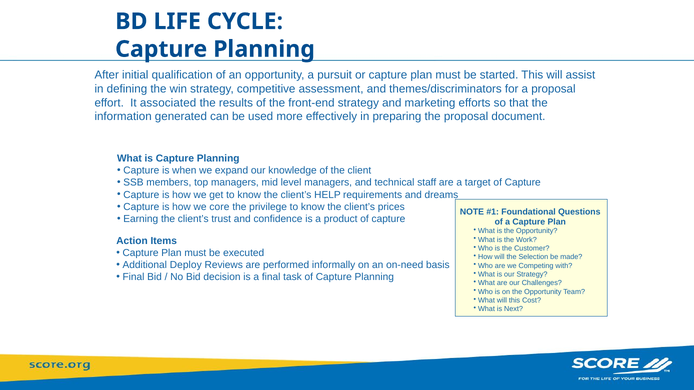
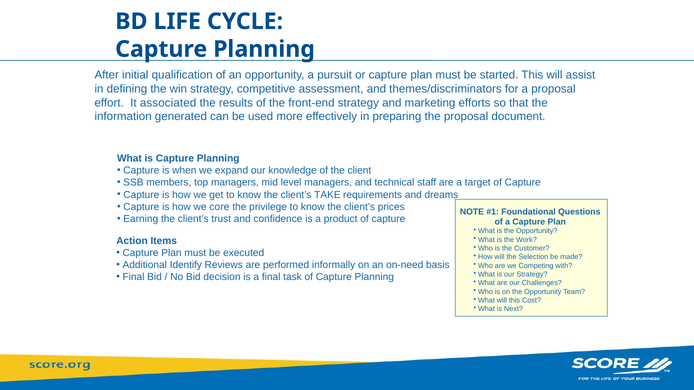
HELP: HELP -> TAKE
Deploy: Deploy -> Identify
